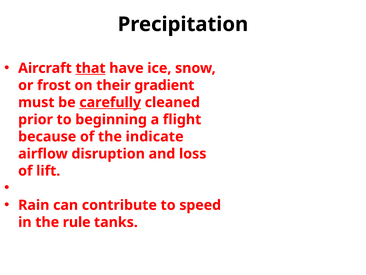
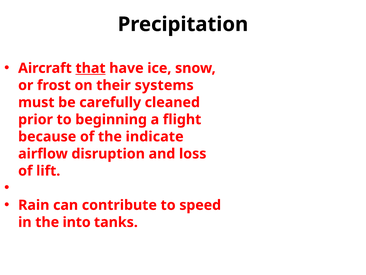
gradient: gradient -> systems
carefully underline: present -> none
rule: rule -> into
